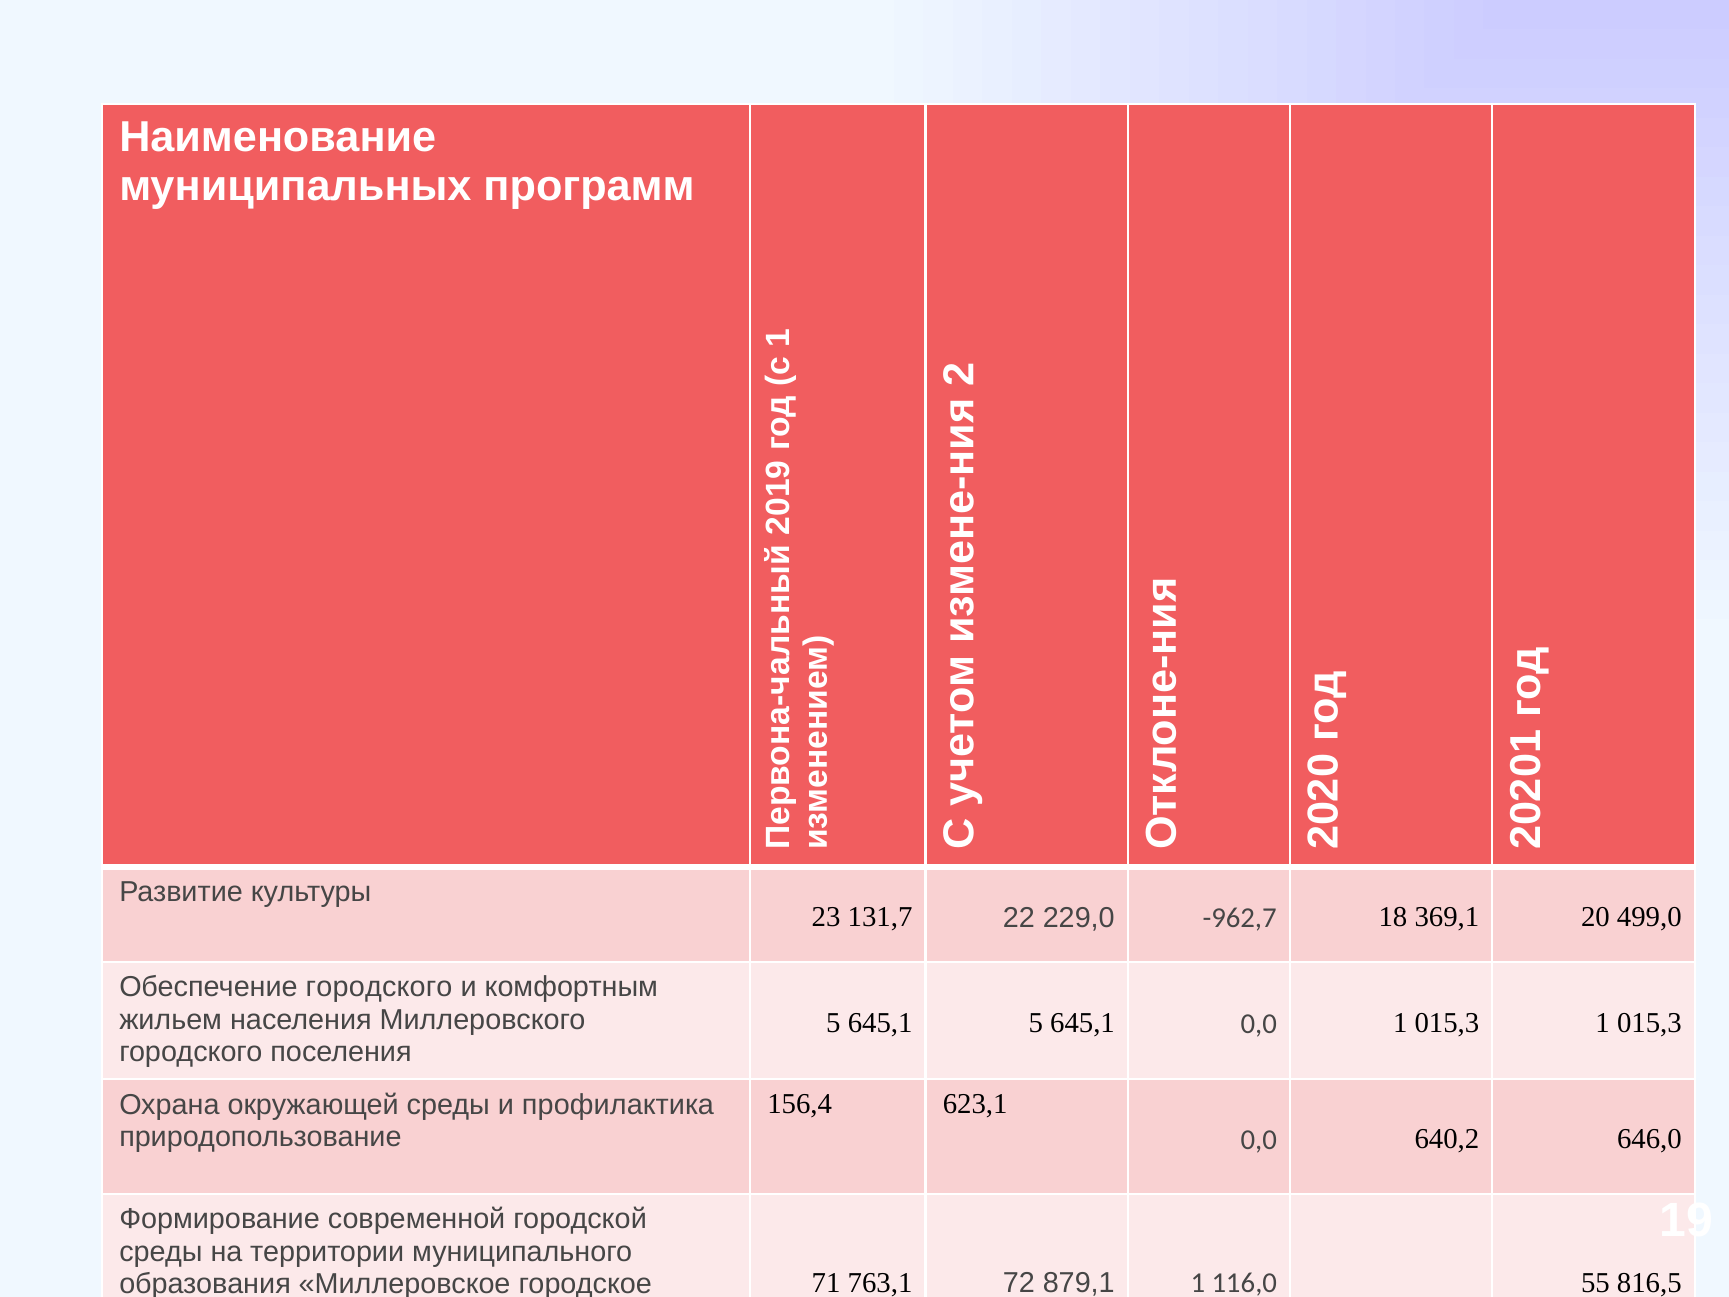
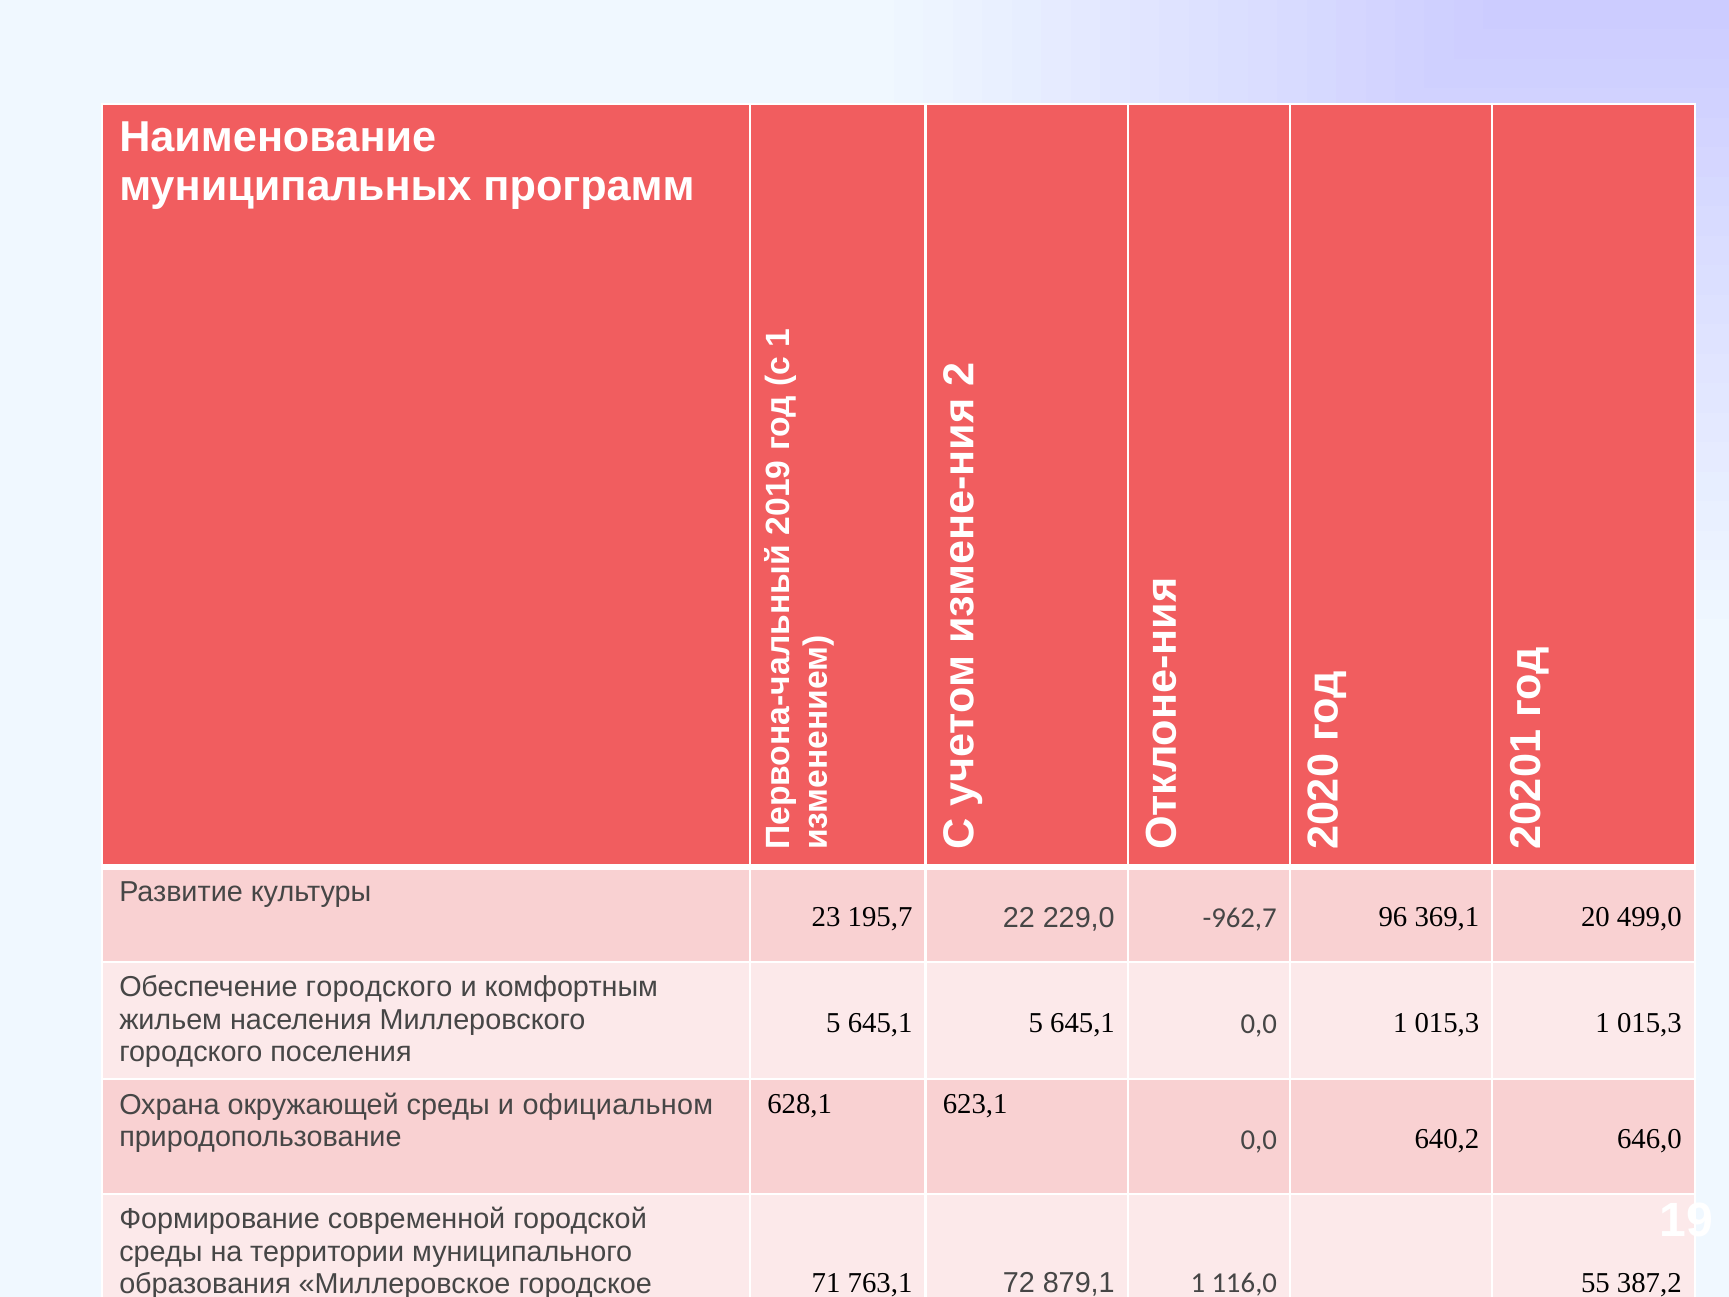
131,7: 131,7 -> 195,7
18: 18 -> 96
156,4: 156,4 -> 628,1
среды и профилактика: профилактика -> официальном
816,5: 816,5 -> 387,2
